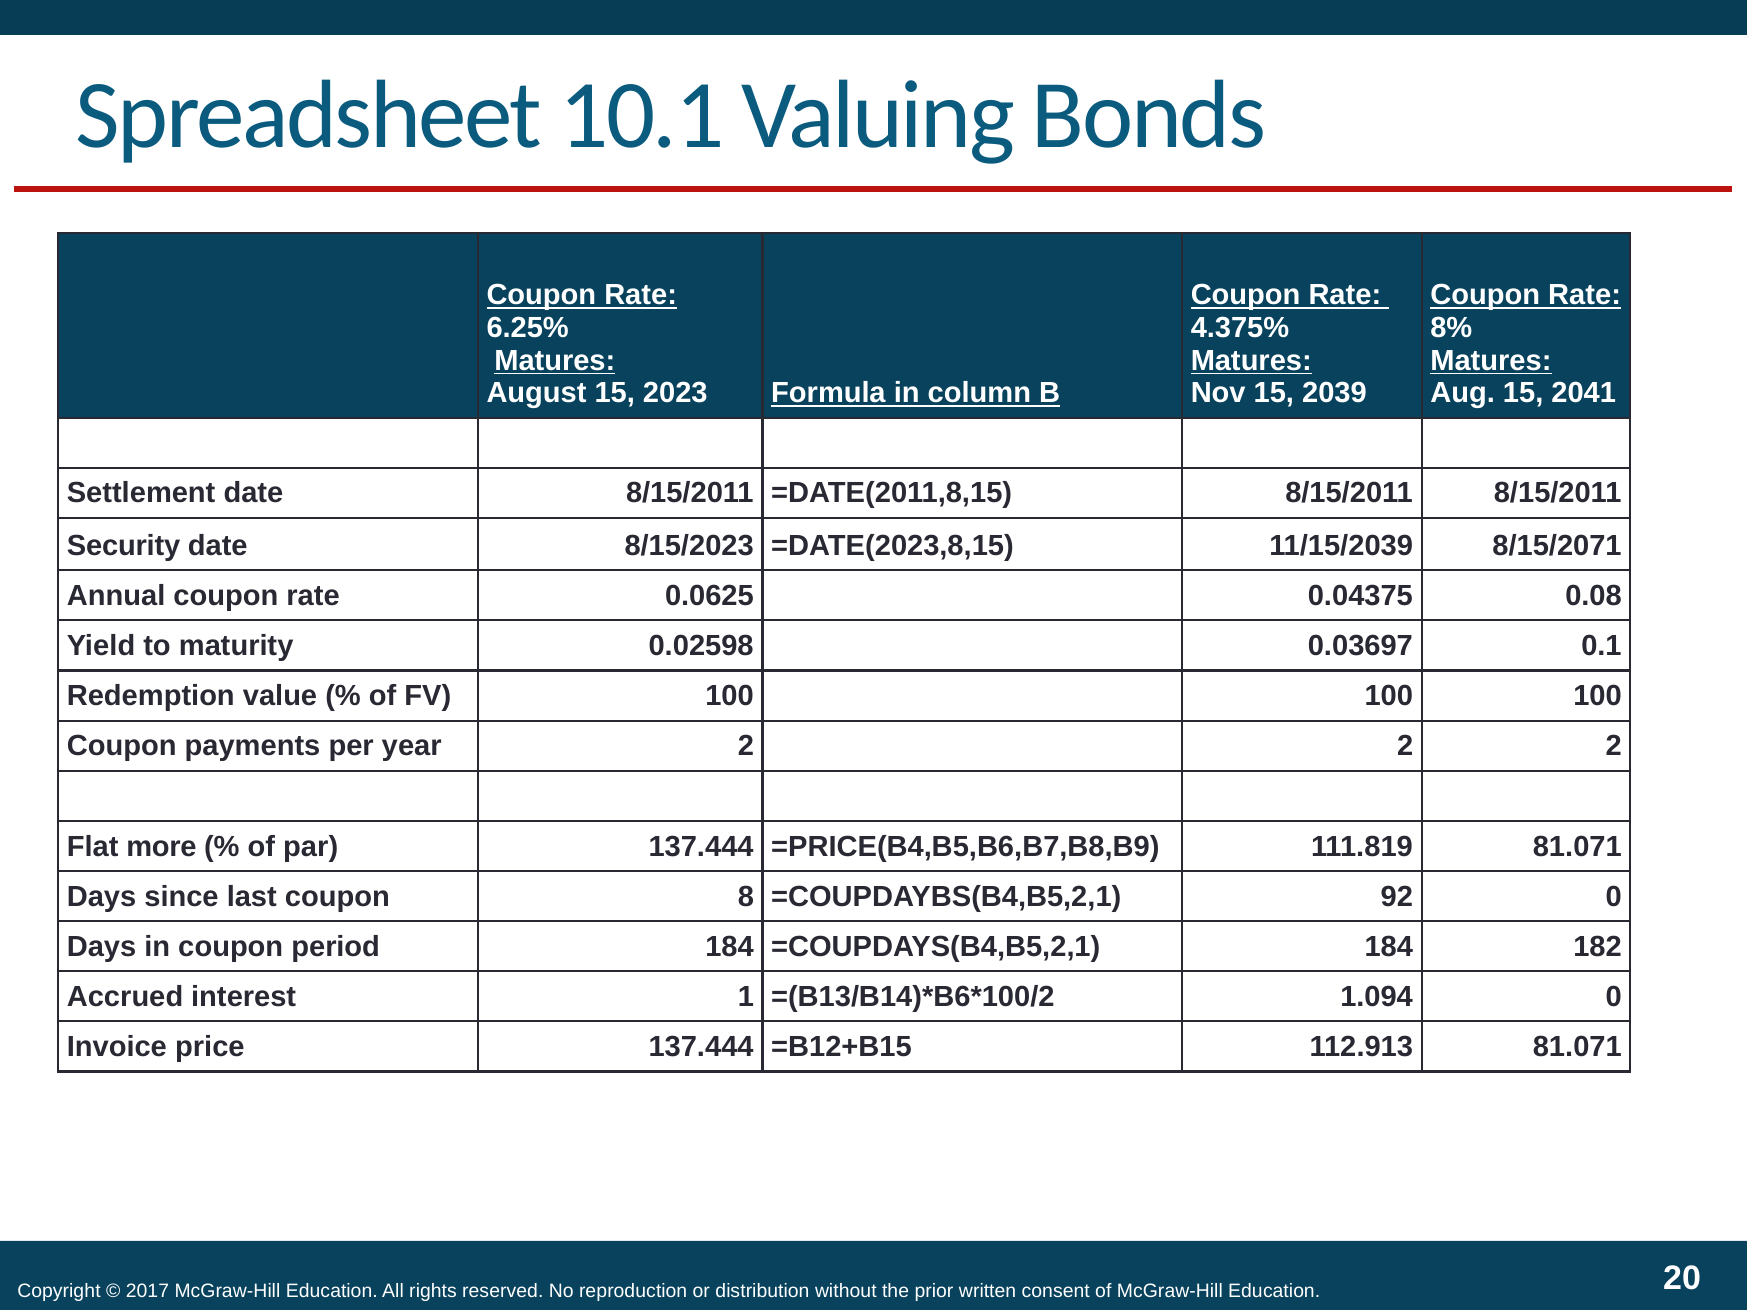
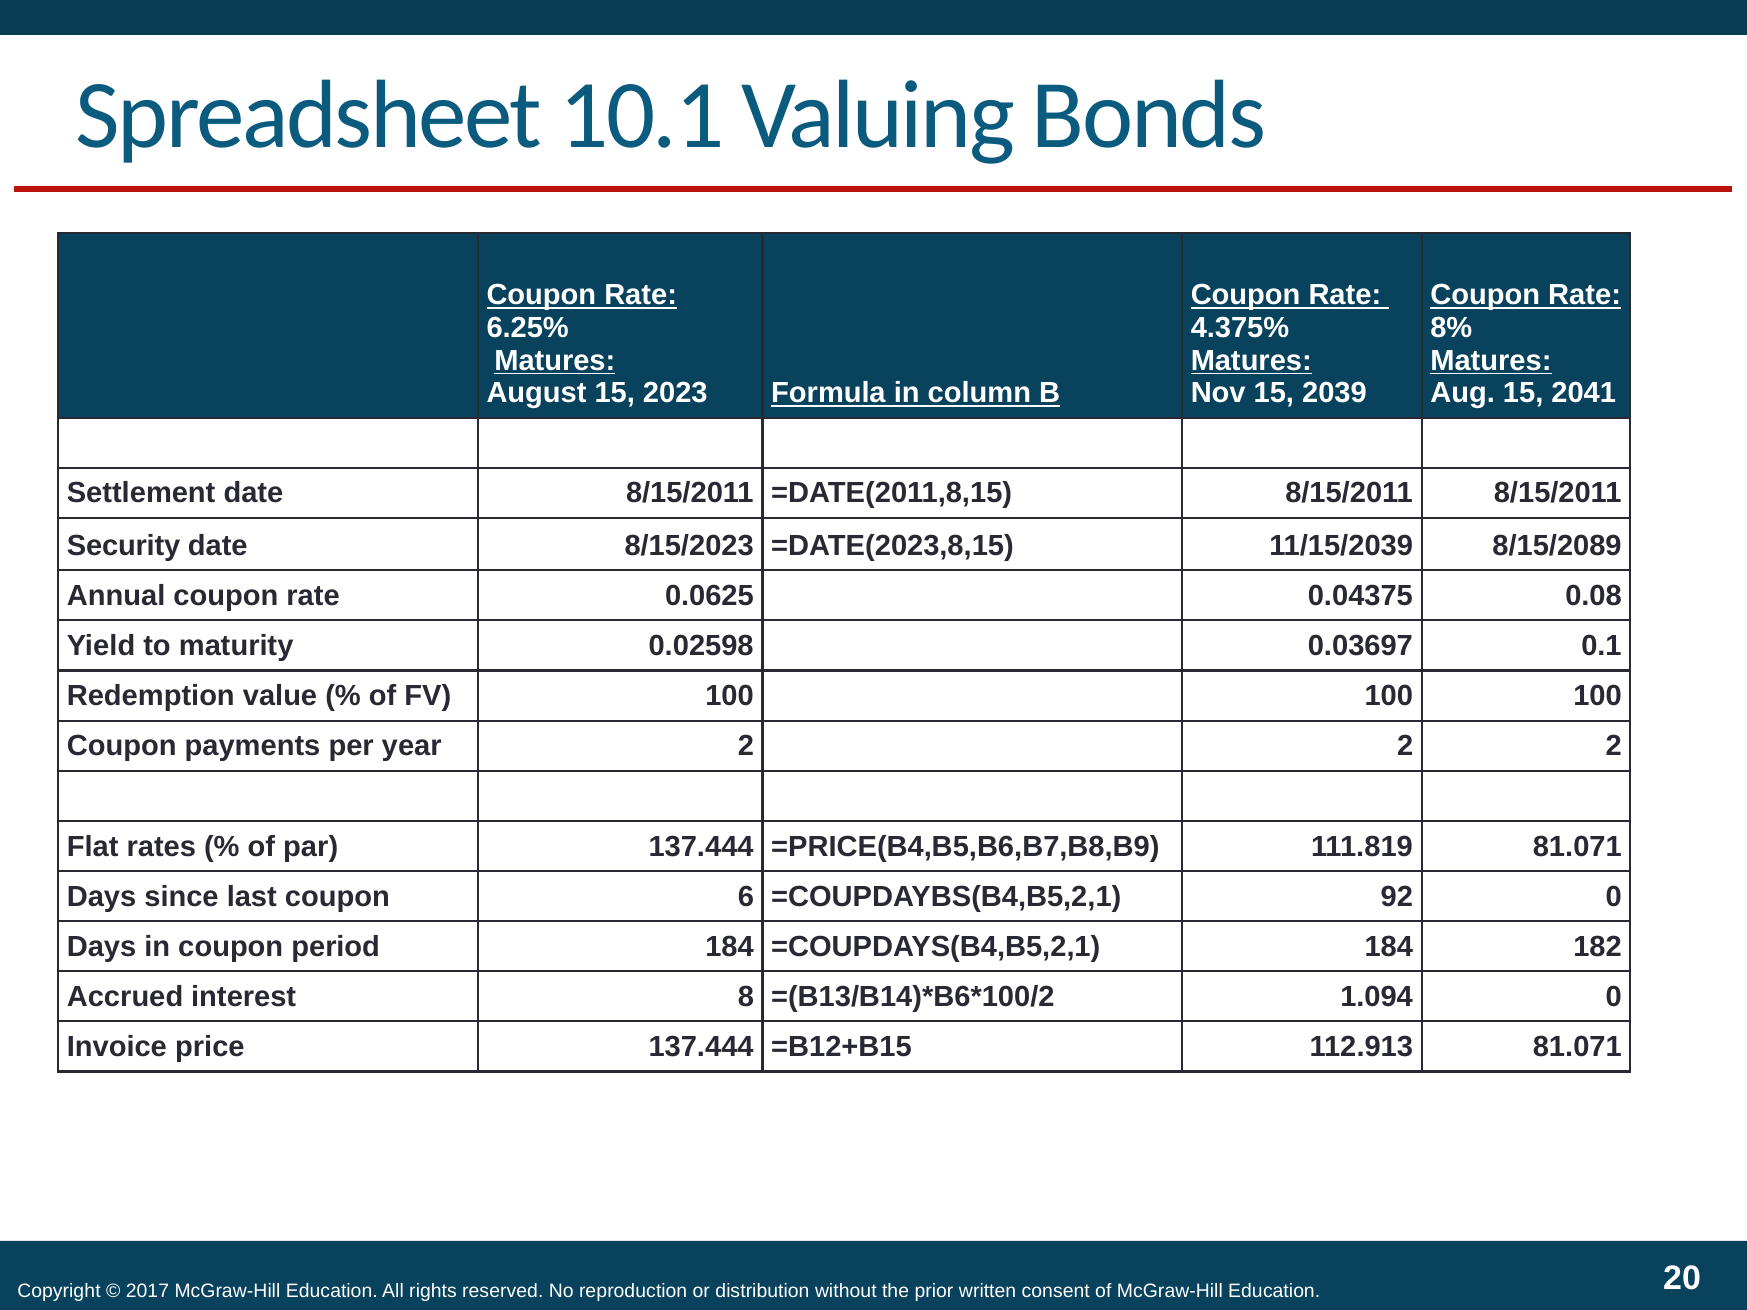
8/15/2071: 8/15/2071 -> 8/15/2089
more: more -> rates
8: 8 -> 6
1: 1 -> 8
